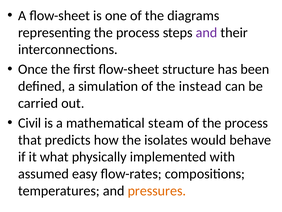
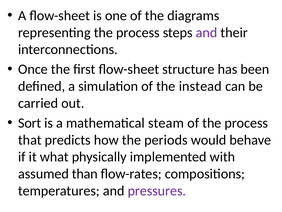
Civil: Civil -> Sort
isolates: isolates -> periods
easy: easy -> than
pressures colour: orange -> purple
